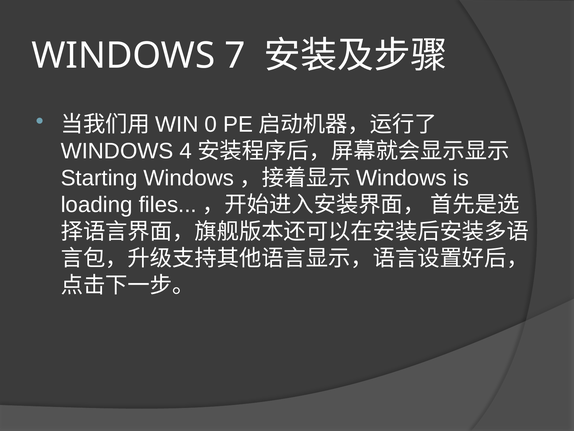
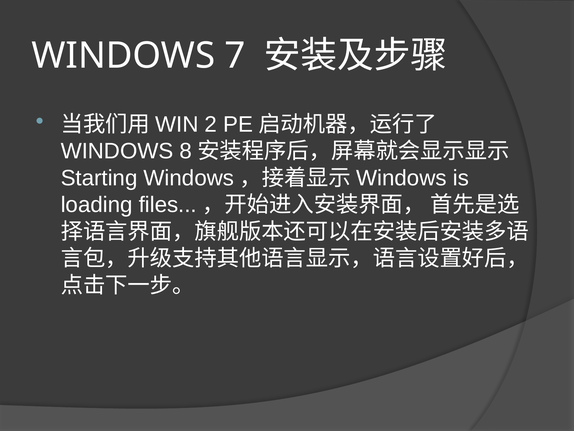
0: 0 -> 2
4: 4 -> 8
